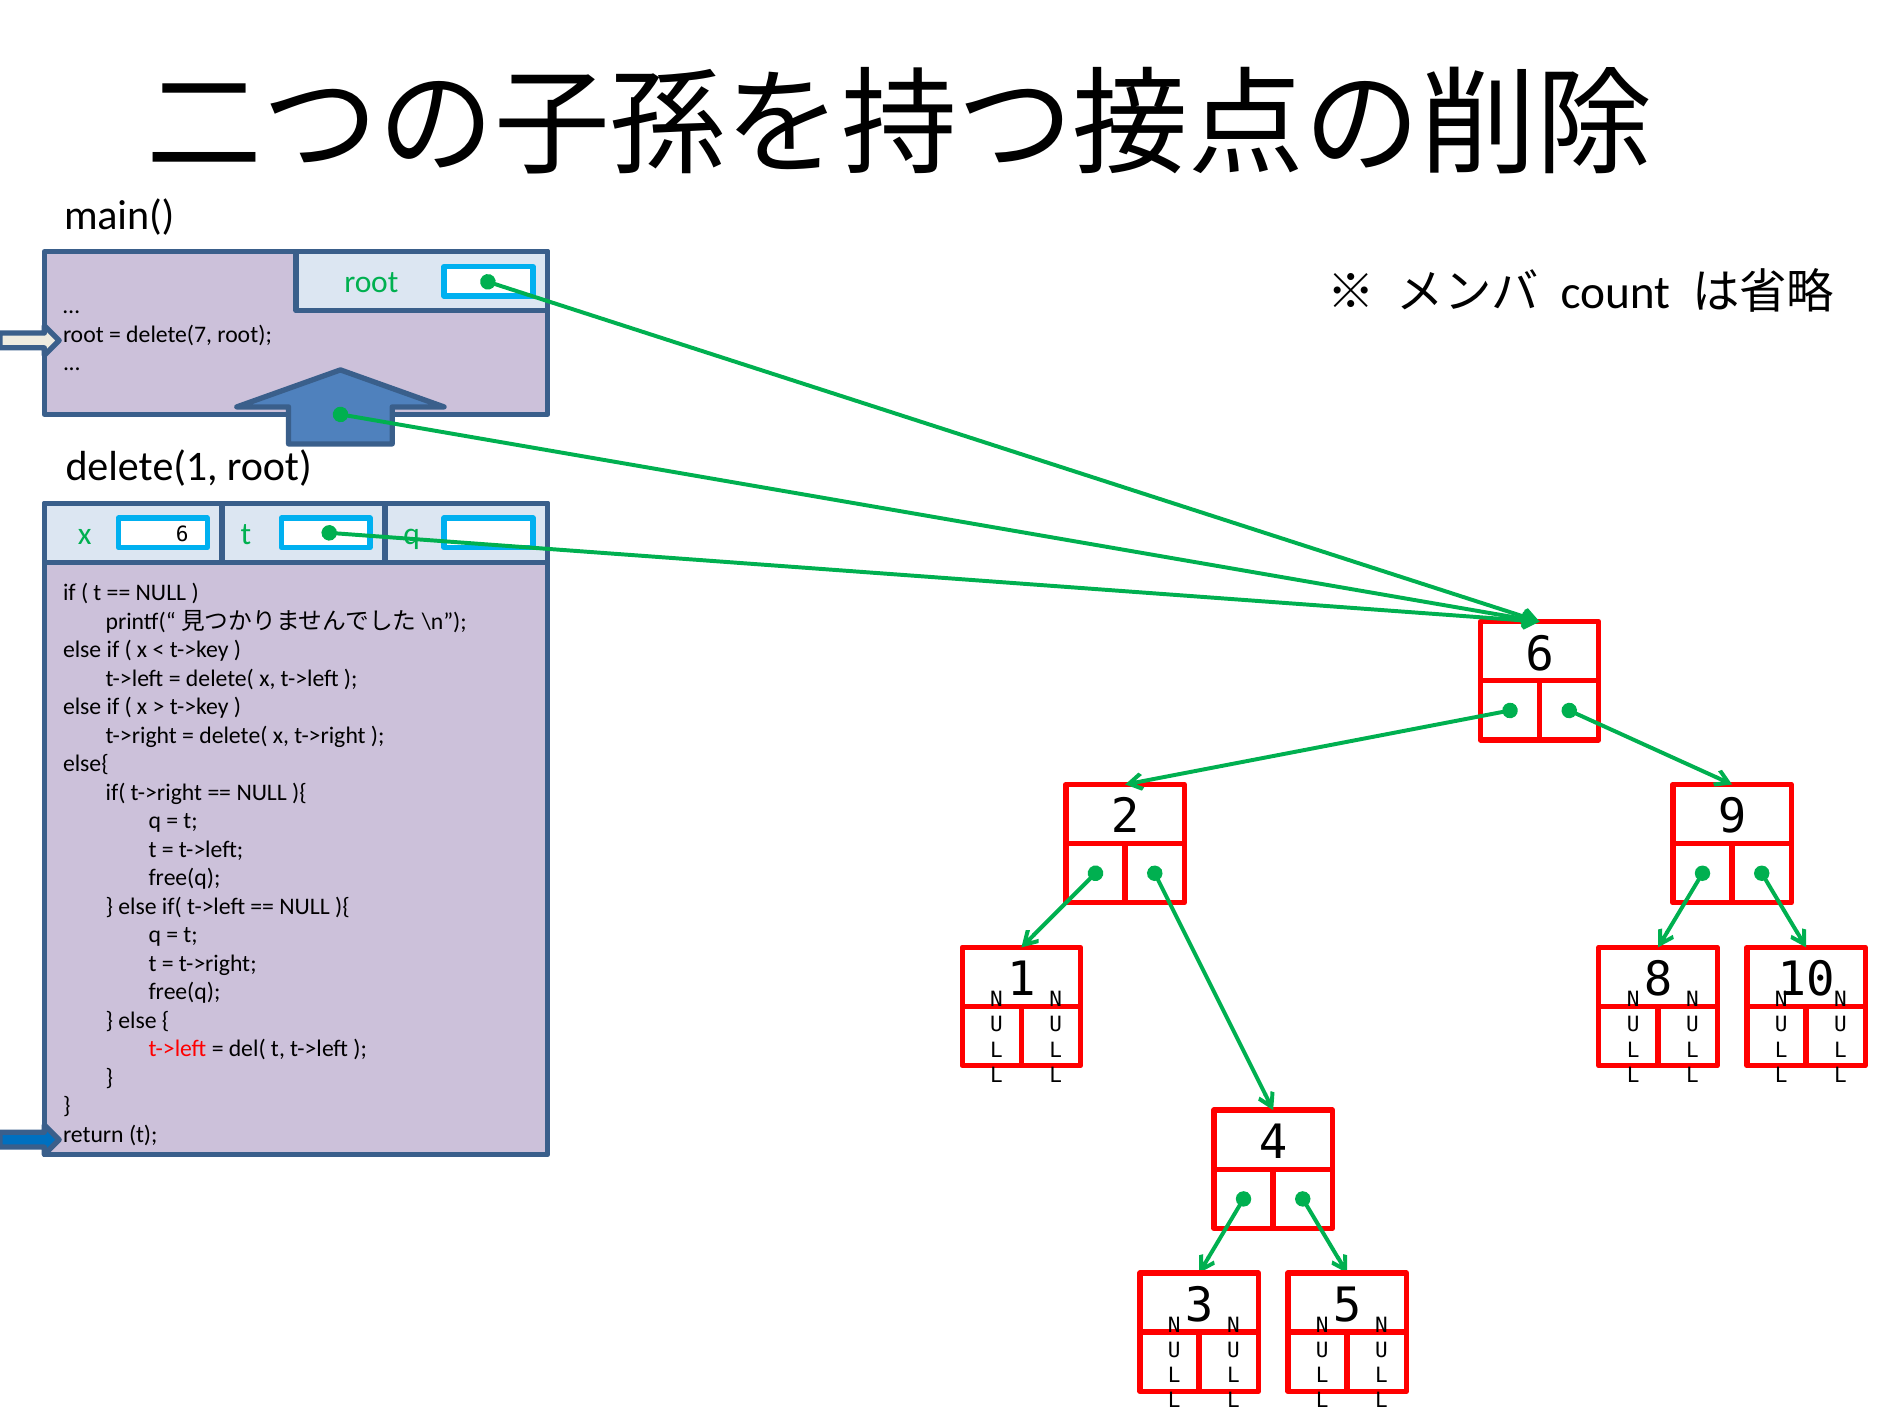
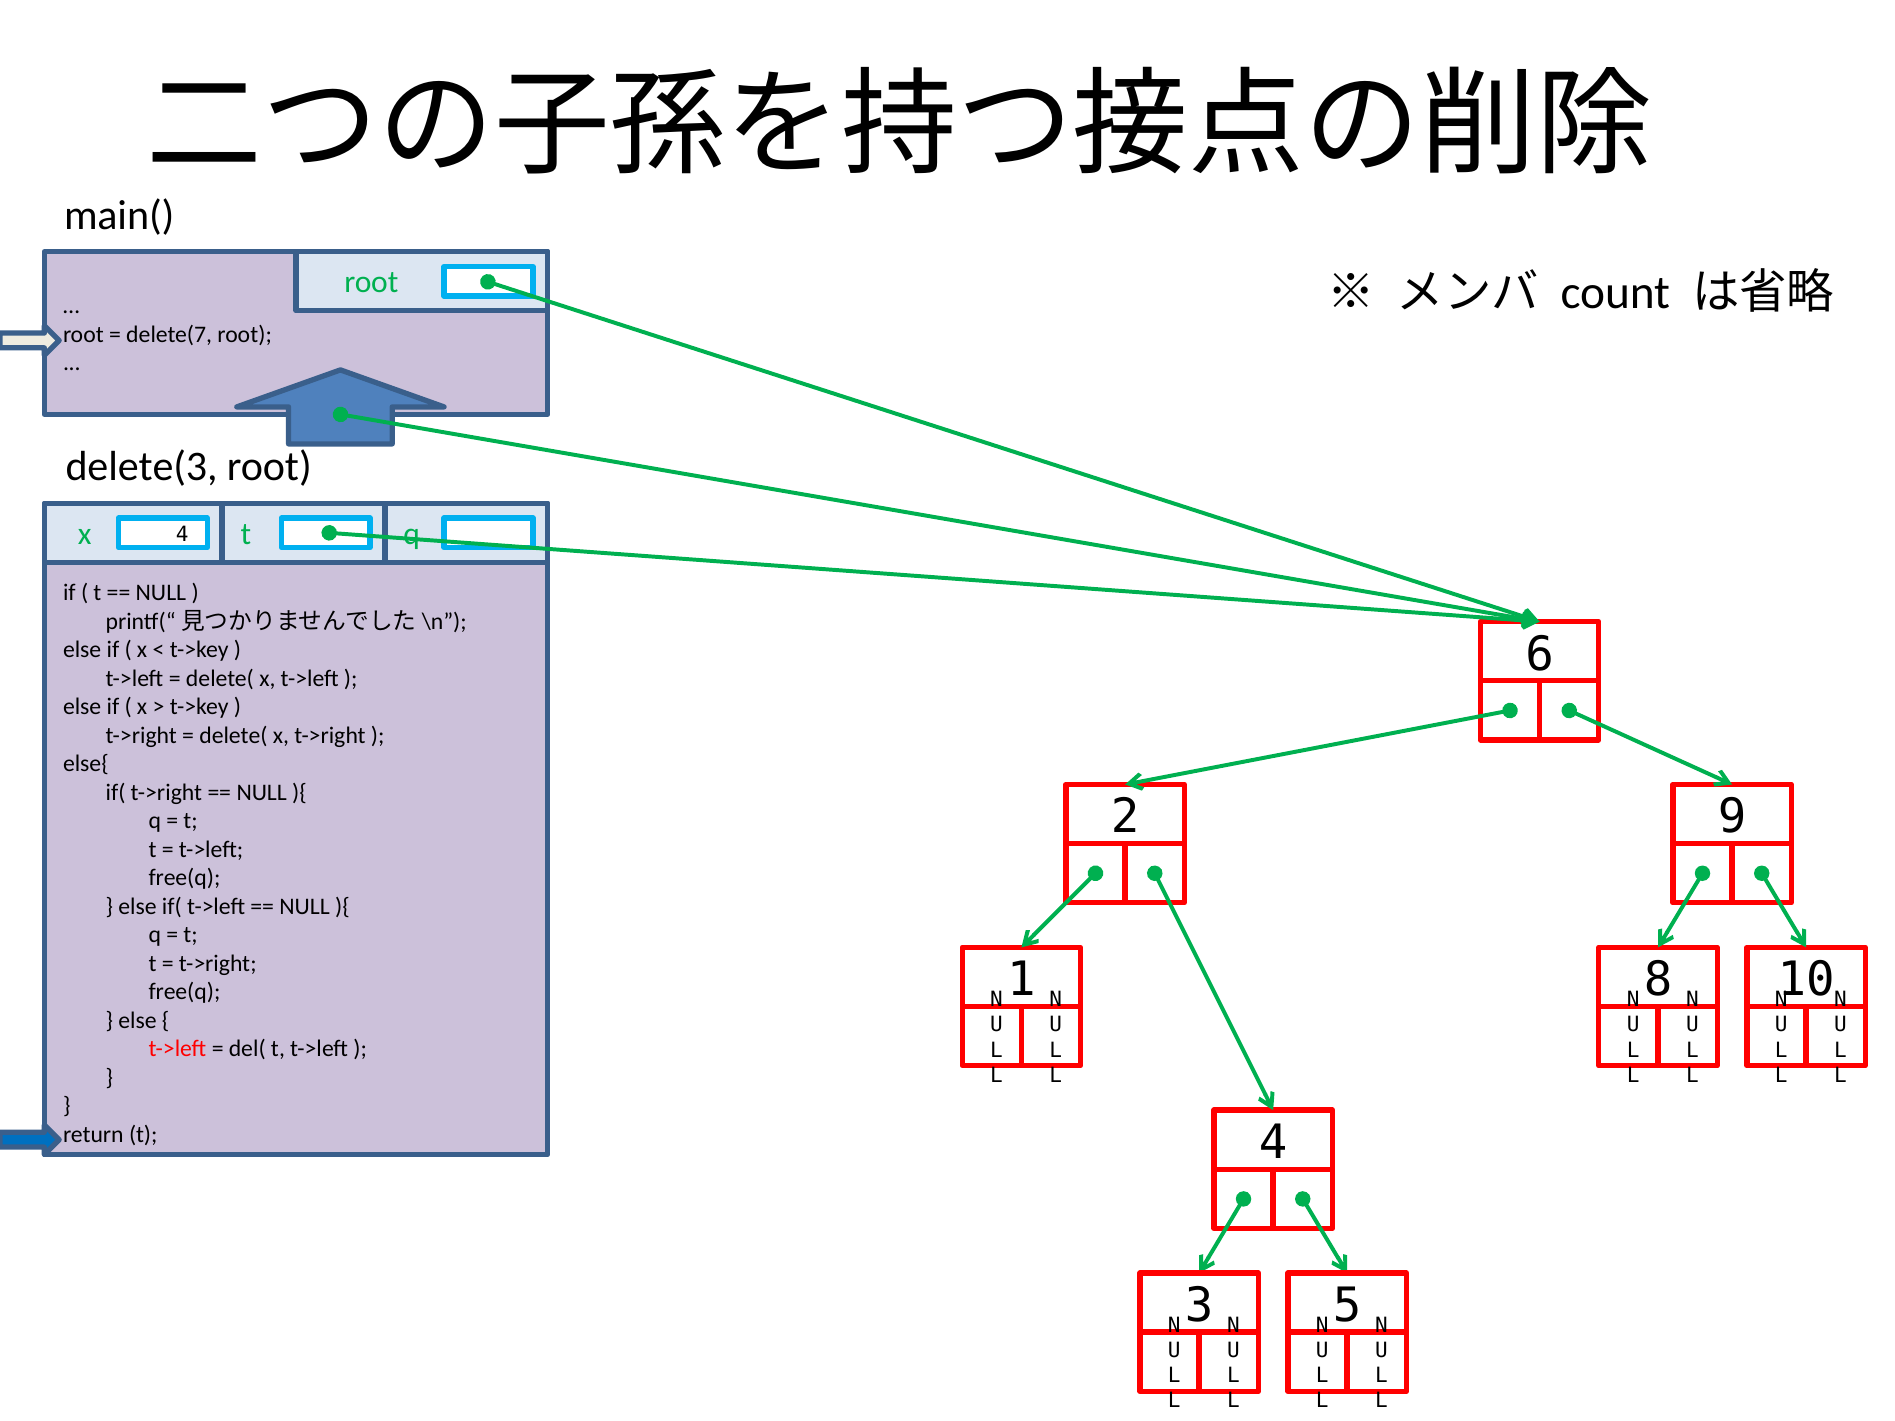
delete(1: delete(1 -> delete(3
x 6: 6 -> 4
